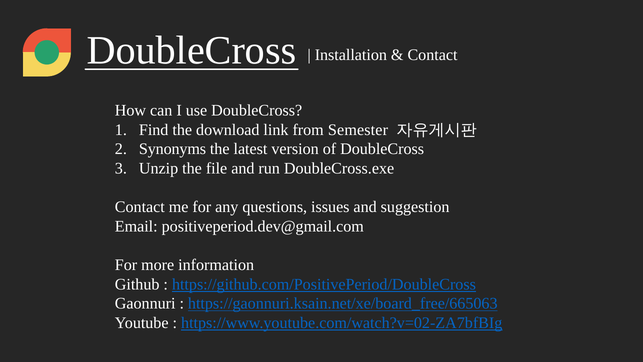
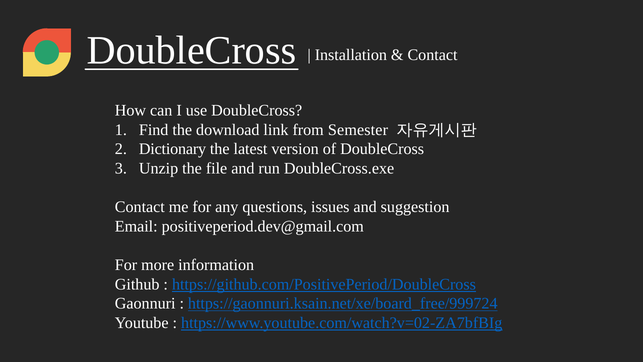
Synonyms: Synonyms -> Dictionary
https://gaonnuri.ksain.net/xe/board_free/665063: https://gaonnuri.ksain.net/xe/board_free/665063 -> https://gaonnuri.ksain.net/xe/board_free/999724
